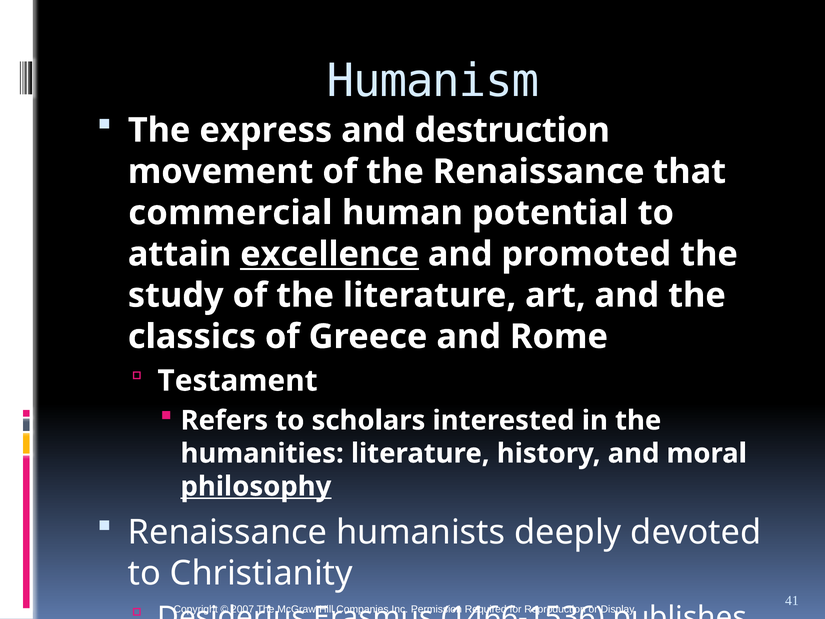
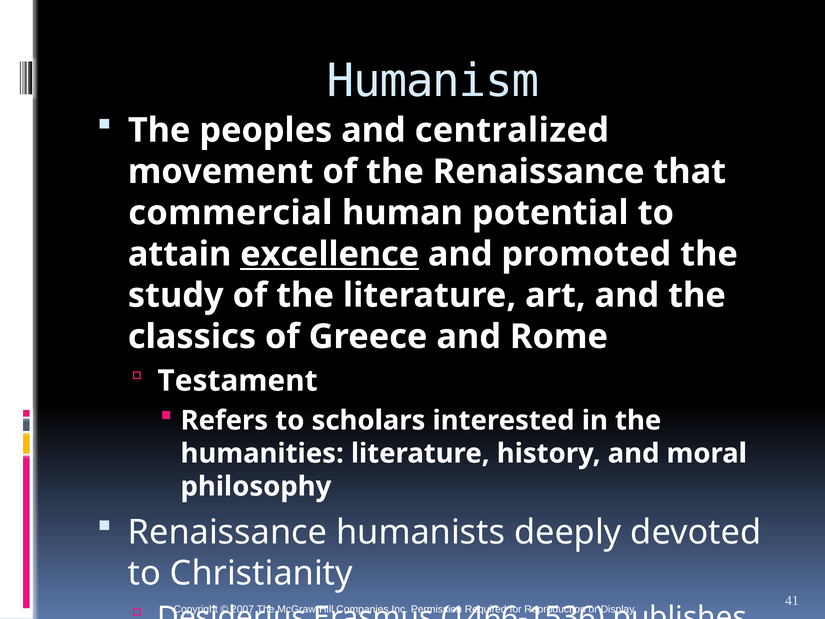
express: express -> peoples
destruction: destruction -> centralized
philosophy underline: present -> none
